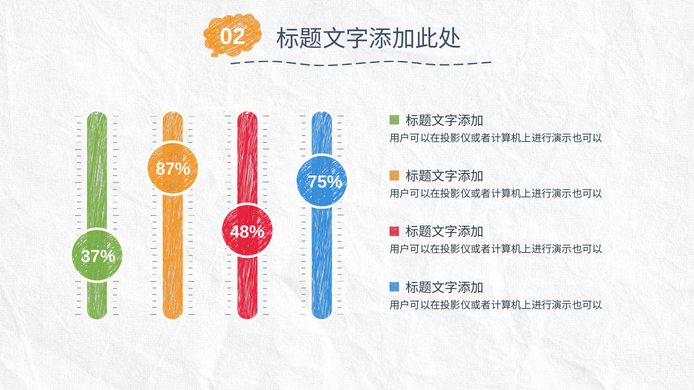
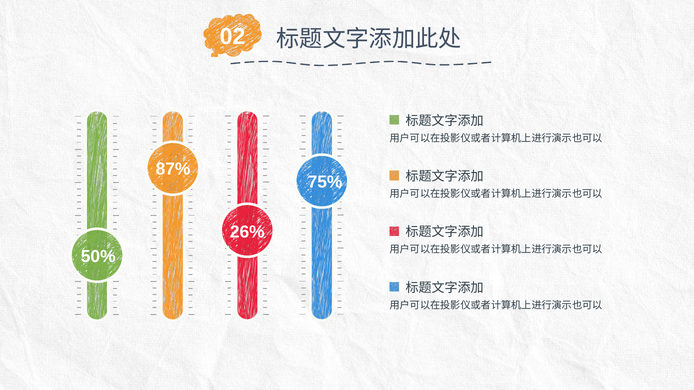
48%: 48% -> 26%
37%: 37% -> 50%
